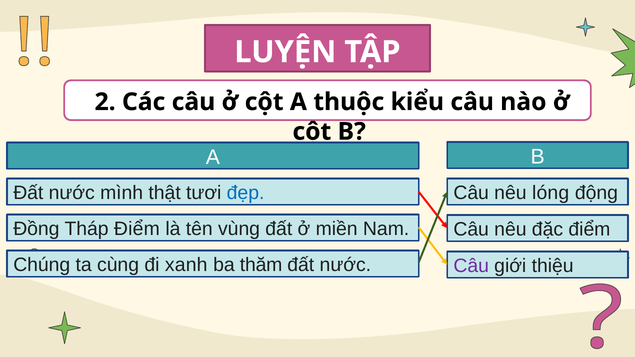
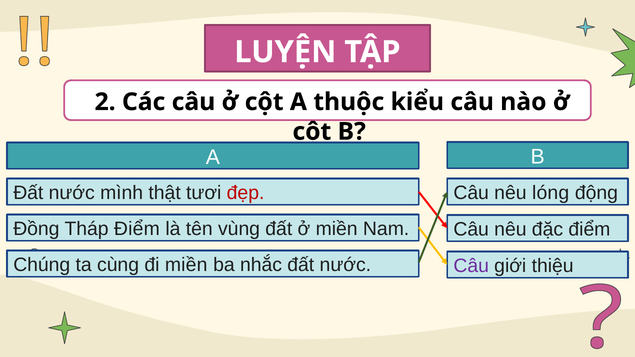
đẹp colour: blue -> red
đi xanh: xanh -> miền
thăm: thăm -> nhắc
